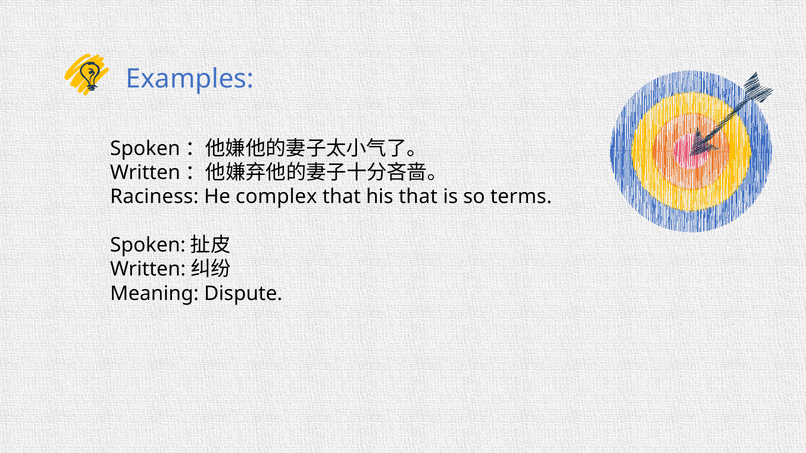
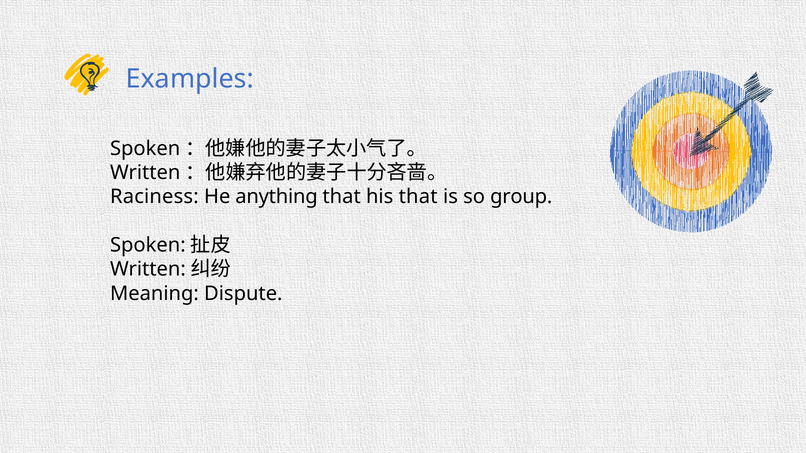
complex: complex -> anything
terms: terms -> group
